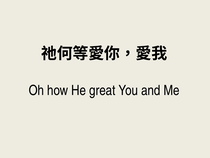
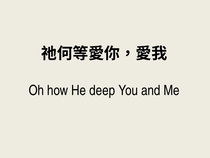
great: great -> deep
